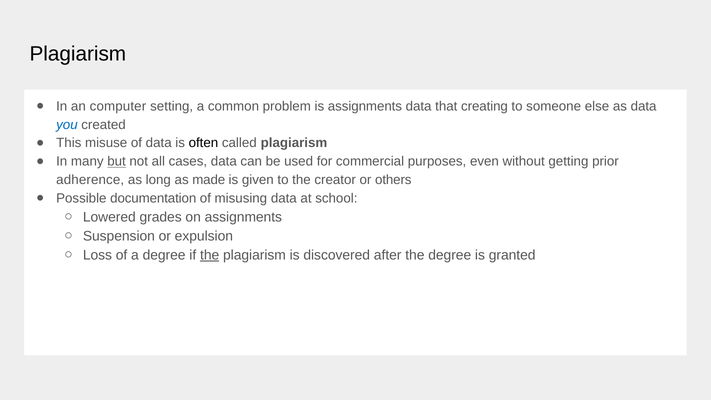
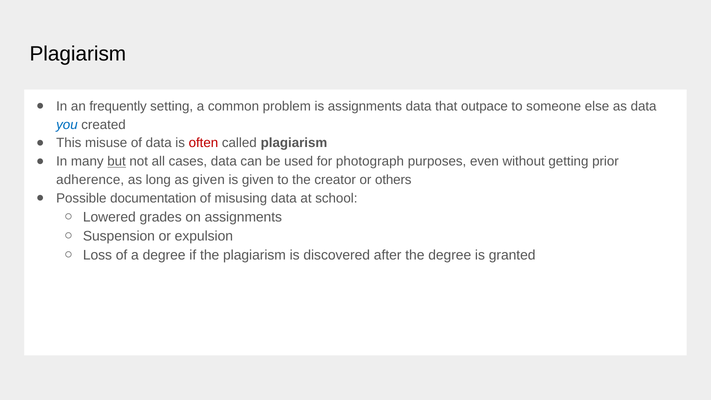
computer: computer -> frequently
creating: creating -> outpace
often colour: black -> red
commercial: commercial -> photograph
as made: made -> given
the at (210, 255) underline: present -> none
